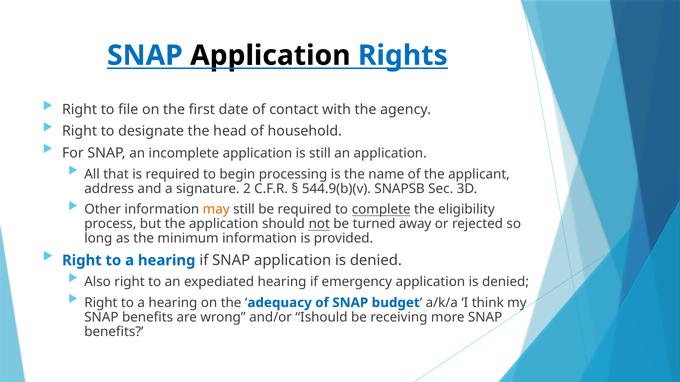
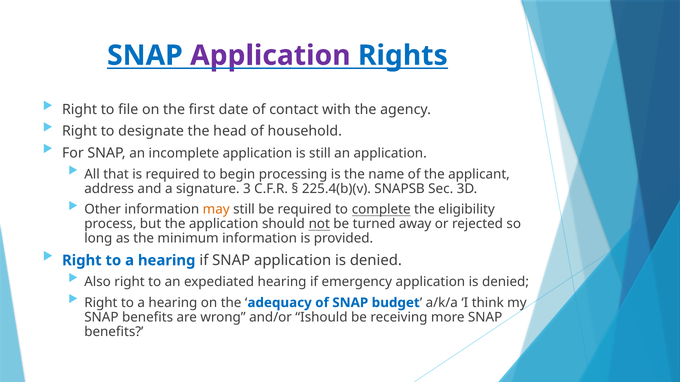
Application at (270, 56) colour: black -> purple
2: 2 -> 3
544.9(b)(v: 544.9(b)(v -> 225.4(b)(v
